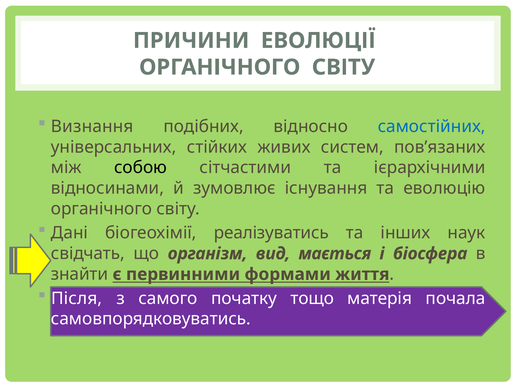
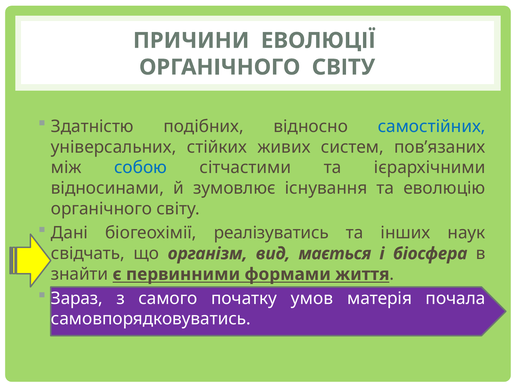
Визнання: Визнання -> Здатністю
собою colour: black -> blue
Після: Після -> Зараз
тощо: тощо -> умов
